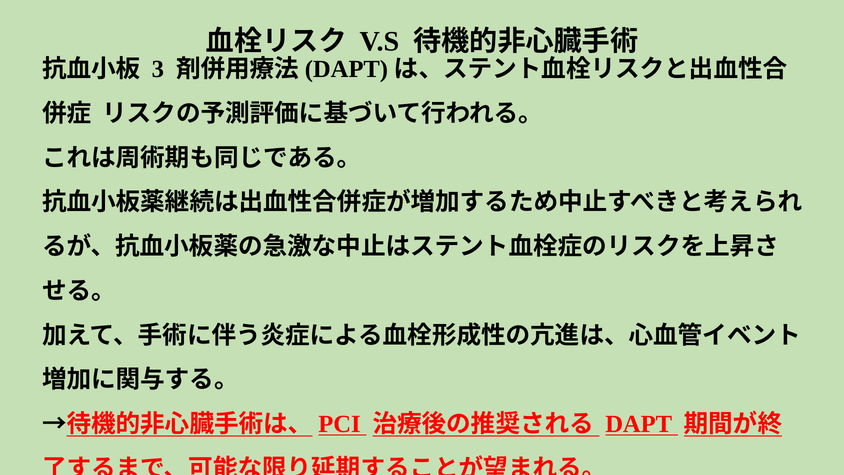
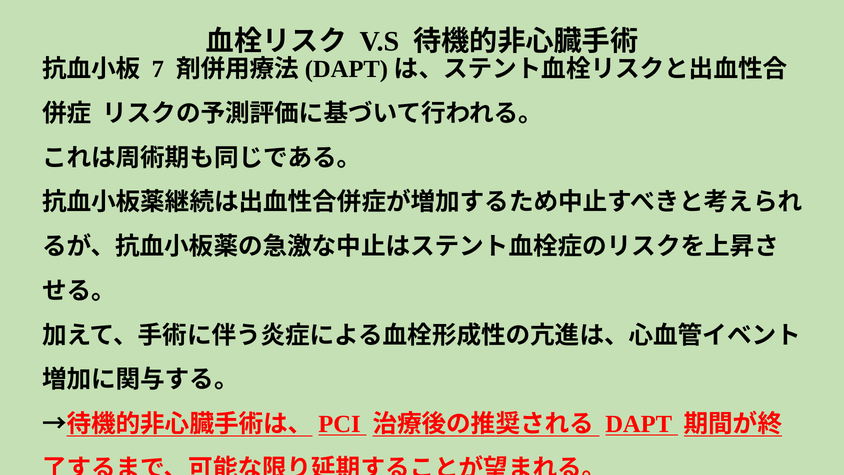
3: 3 -> 7
